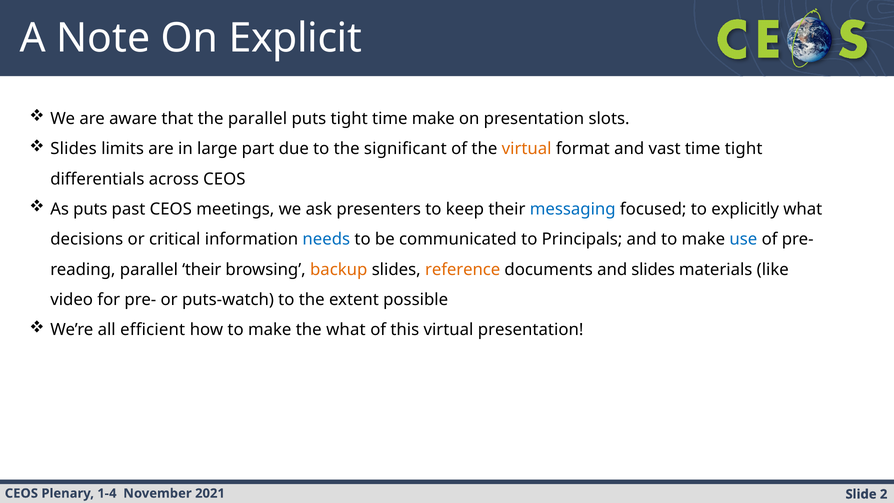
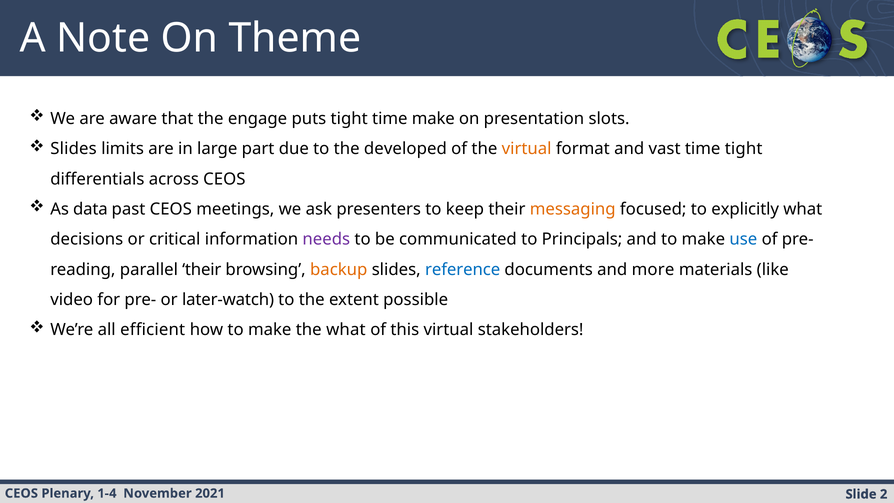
Explicit: Explicit -> Theme
the parallel: parallel -> engage
significant: significant -> developed
As puts: puts -> data
messaging colour: blue -> orange
needs colour: blue -> purple
reference colour: orange -> blue
and slides: slides -> more
puts-watch: puts-watch -> later-watch
virtual presentation: presentation -> stakeholders
